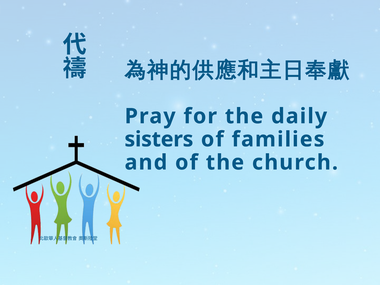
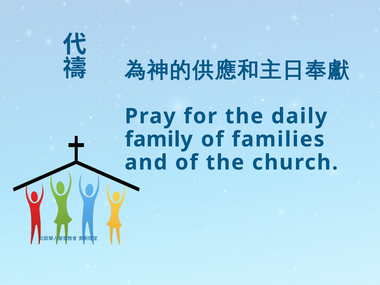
sisters: sisters -> family
